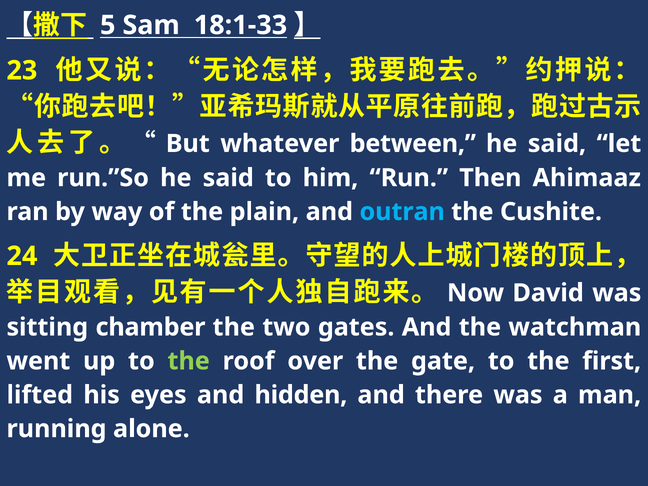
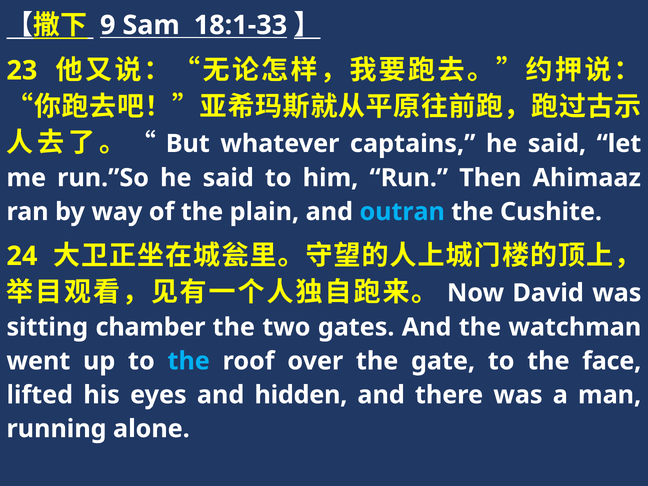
5: 5 -> 9
between: between -> captains
the at (189, 361) colour: light green -> light blue
first: first -> face
